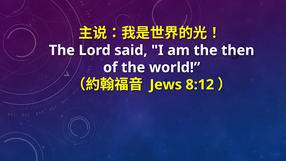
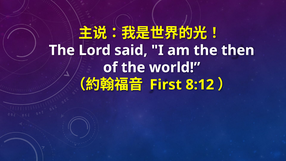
Jews: Jews -> First
